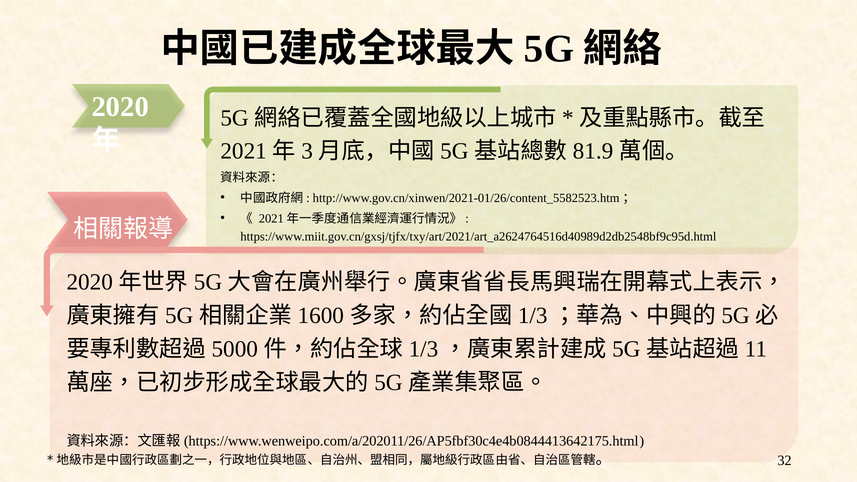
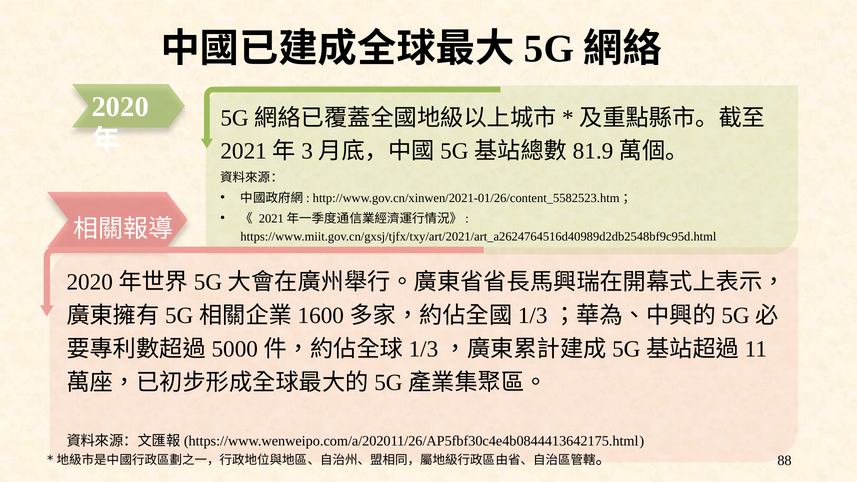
32: 32 -> 88
